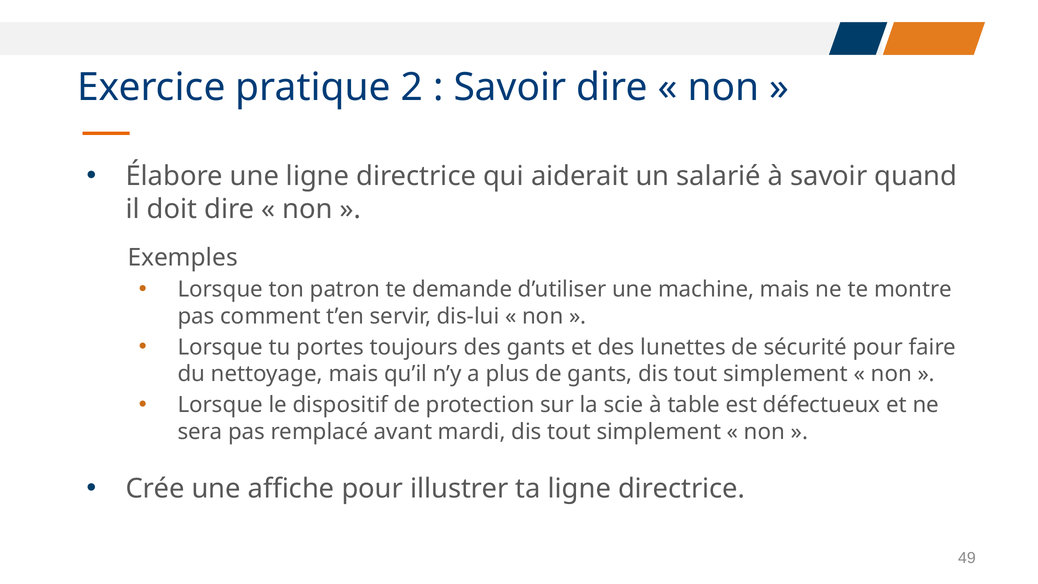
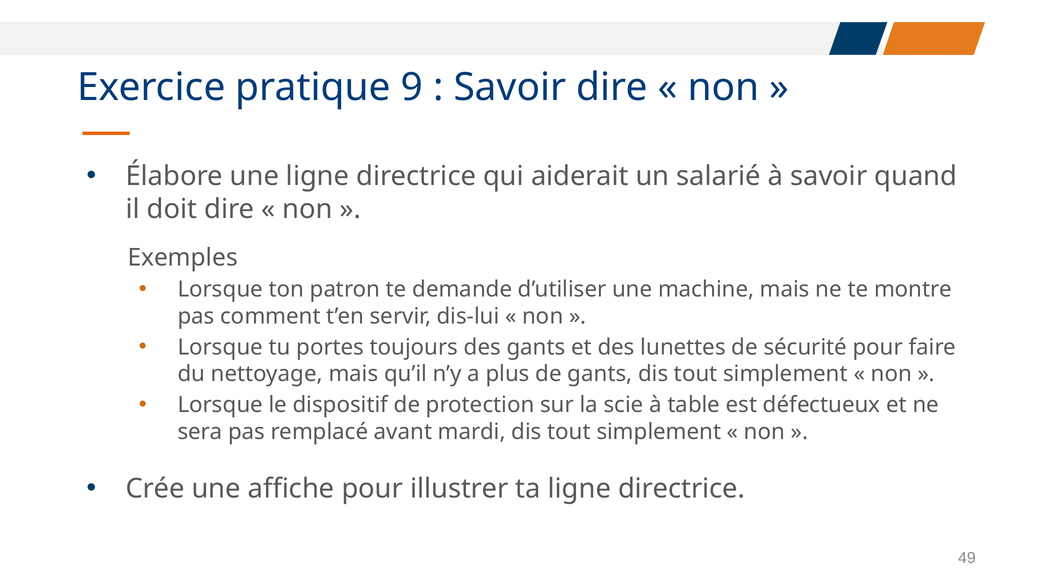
2: 2 -> 9
